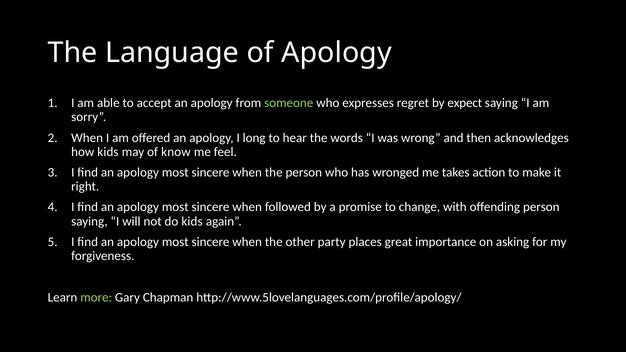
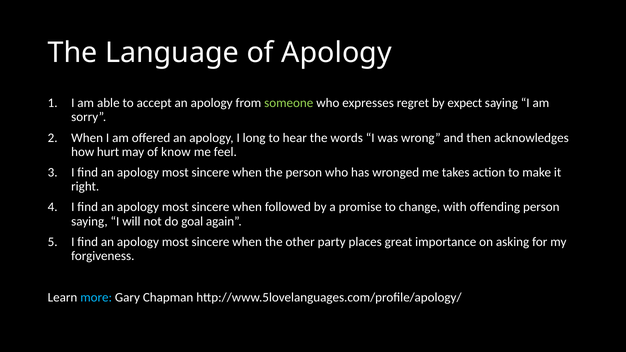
how kids: kids -> hurt
do kids: kids -> goal
more colour: light green -> light blue
